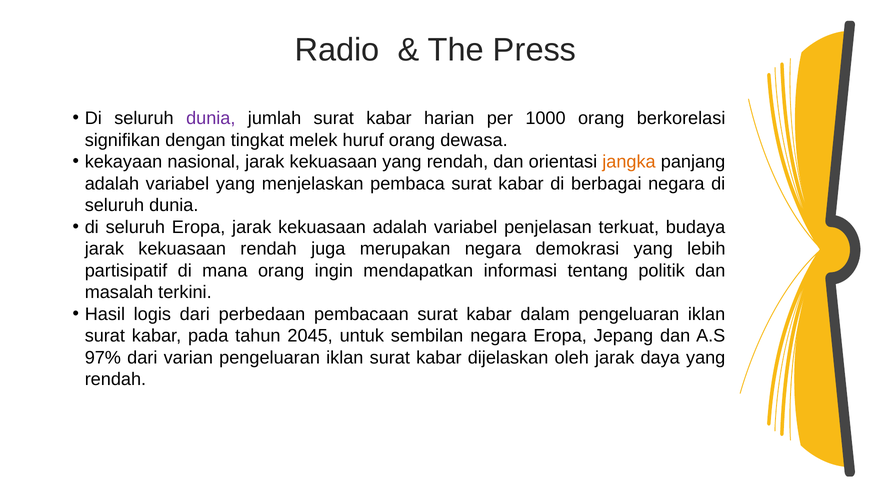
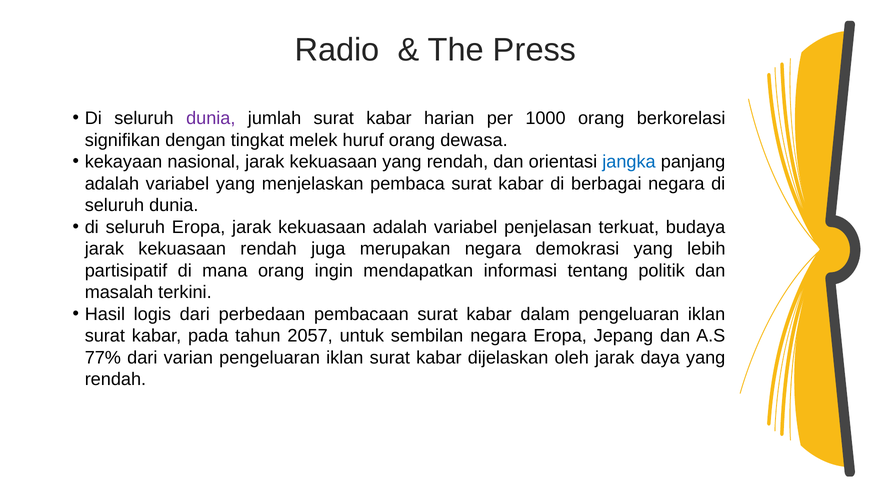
jangka colour: orange -> blue
2045: 2045 -> 2057
97%: 97% -> 77%
